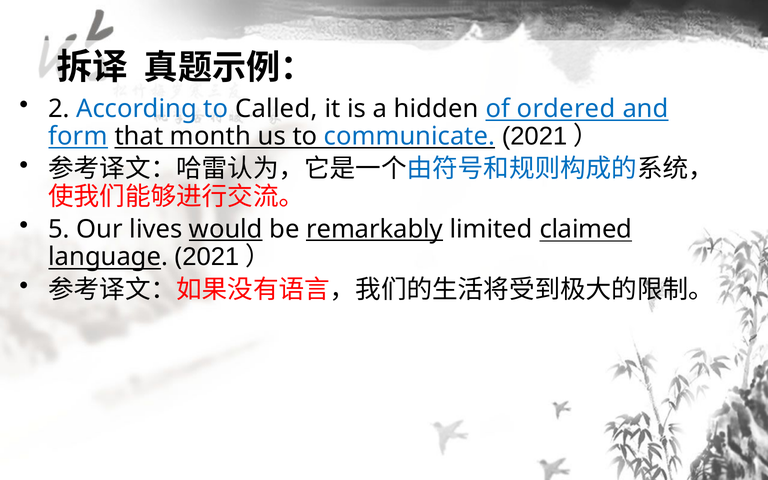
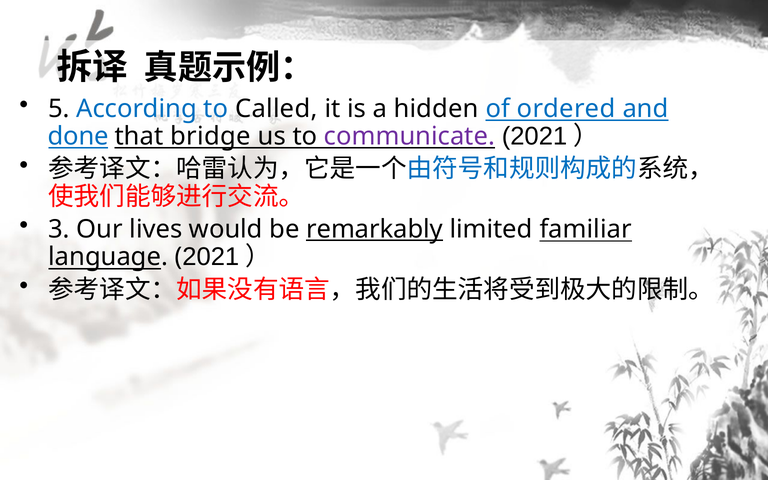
2: 2 -> 5
form: form -> done
month: month -> bridge
communicate colour: blue -> purple
5: 5 -> 3
would underline: present -> none
claimed: claimed -> familiar
